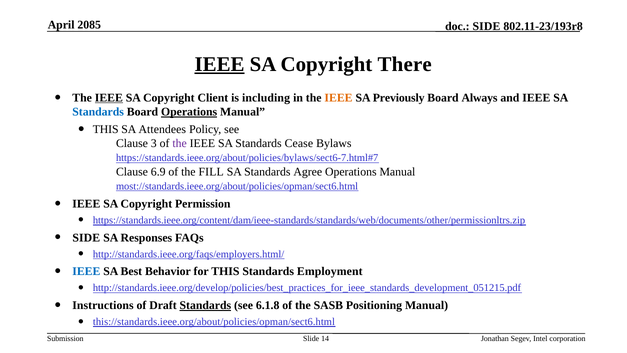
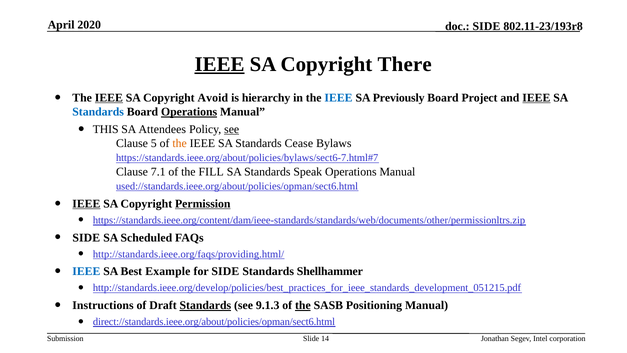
2085: 2085 -> 2020
Client: Client -> Avoid
including: including -> hierarchy
IEEE at (339, 98) colour: orange -> blue
Always: Always -> Project
IEEE at (536, 98) underline: none -> present
see at (232, 129) underline: none -> present
3: 3 -> 5
the at (180, 143) colour: purple -> orange
6.9: 6.9 -> 7.1
Agree: Agree -> Speak
most://standards.ieee.org/about/policies/opman/sect6.html: most://standards.ieee.org/about/policies/opman/sect6.html -> used://standards.ieee.org/about/policies/opman/sect6.html
IEEE at (86, 204) underline: none -> present
Permission underline: none -> present
Responses: Responses -> Scheduled
http://standards.ieee.org/faqs/employers.html/: http://standards.ieee.org/faqs/employers.html/ -> http://standards.ieee.org/faqs/providing.html/
Behavior: Behavior -> Example
for THIS: THIS -> SIDE
Employment: Employment -> Shellhammer
6.1.8: 6.1.8 -> 9.1.3
the at (303, 305) underline: none -> present
this://standards.ieee.org/about/policies/opman/sect6.html: this://standards.ieee.org/about/policies/opman/sect6.html -> direct://standards.ieee.org/about/policies/opman/sect6.html
